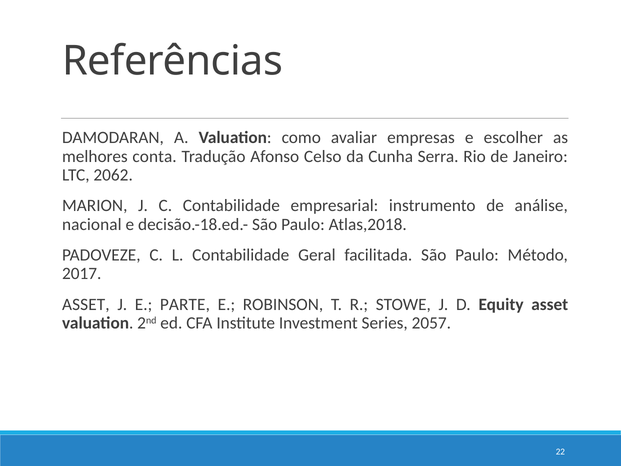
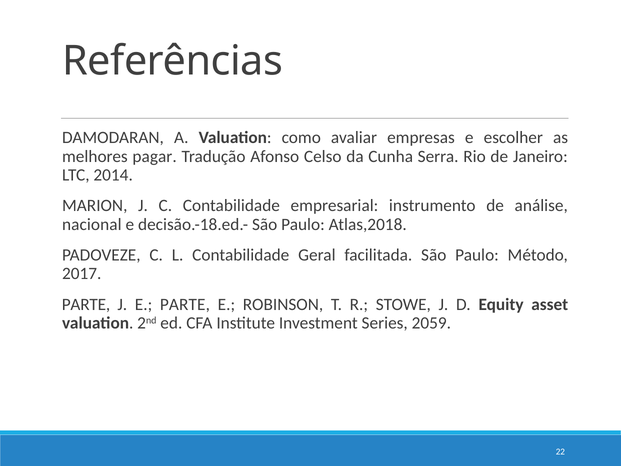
conta: conta -> pagar
2062: 2062 -> 2014
ASSET at (86, 304): ASSET -> PARTE
2057: 2057 -> 2059
